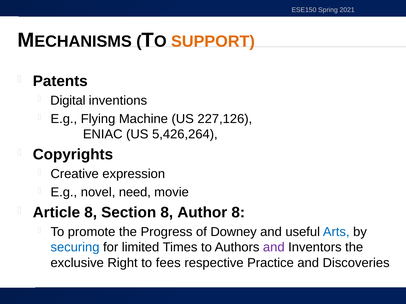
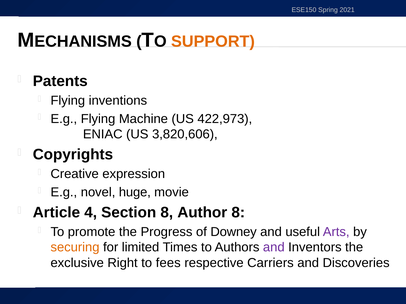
Digital at (68, 101): Digital -> Flying
227,126: 227,126 -> 422,973
5,426,264: 5,426,264 -> 3,820,606
need: need -> huge
Article 8: 8 -> 4
Arts colour: blue -> purple
securing colour: blue -> orange
Practice: Practice -> Carriers
